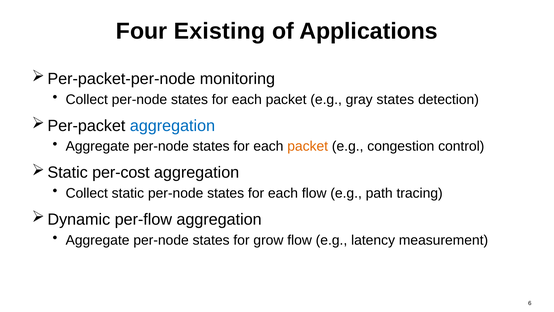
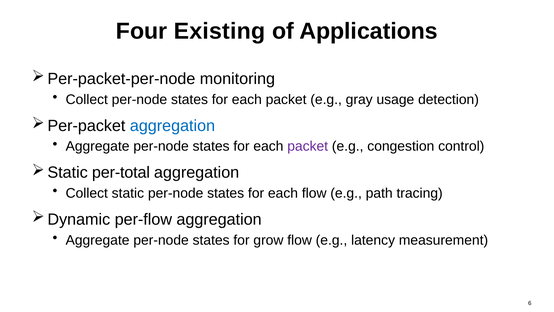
gray states: states -> usage
packet at (308, 146) colour: orange -> purple
per-cost: per-cost -> per-total
